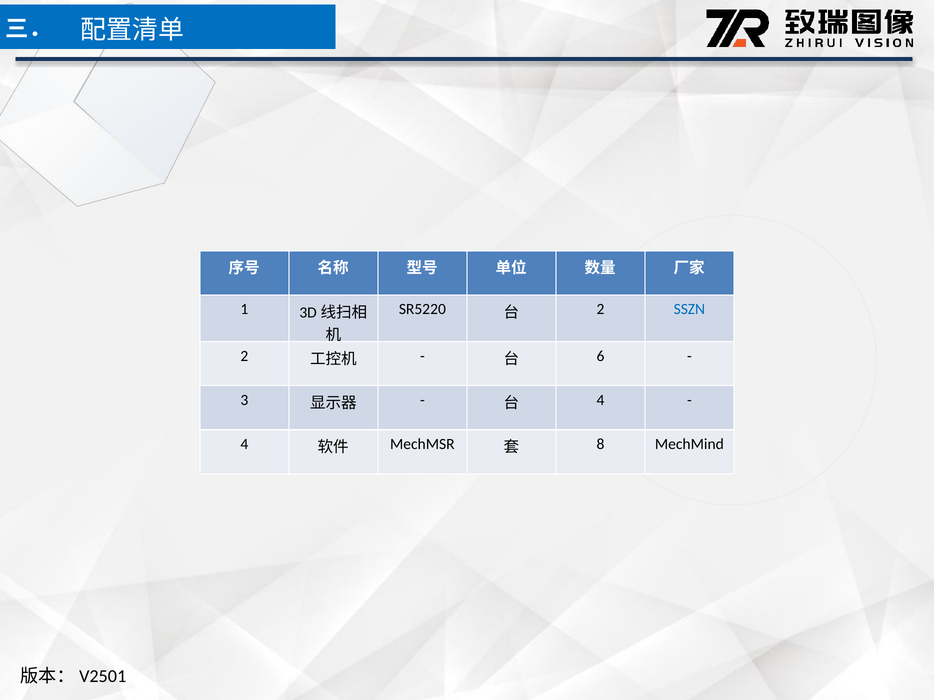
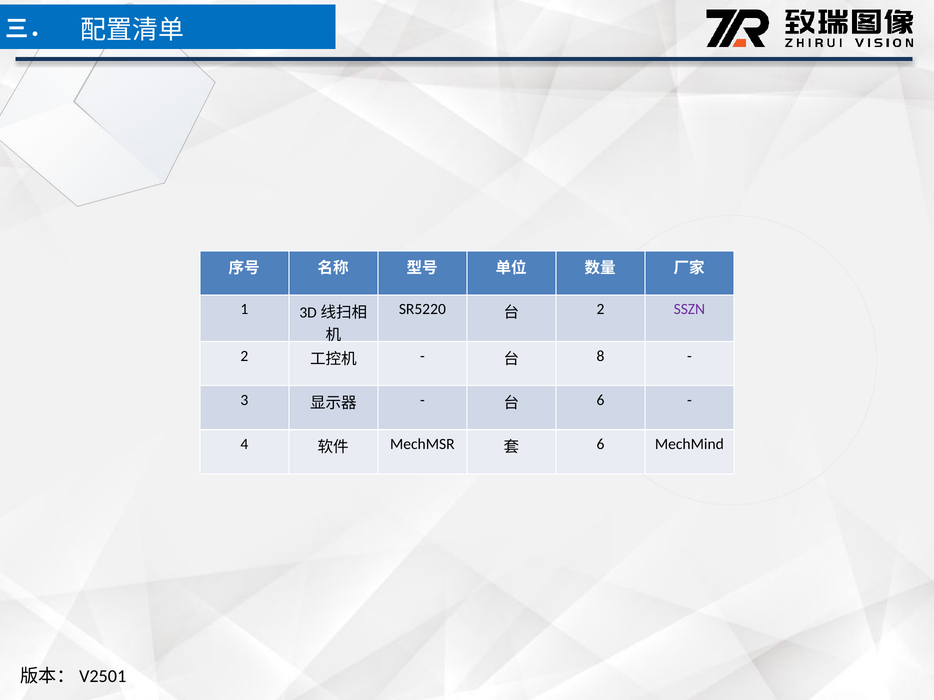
SSZN colour: blue -> purple
6: 6 -> 8
4 at (600, 400): 4 -> 6
8 at (600, 444): 8 -> 6
